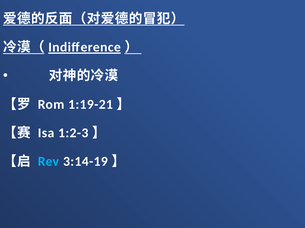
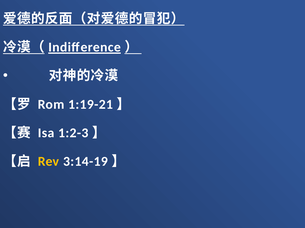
Rev colour: light blue -> yellow
